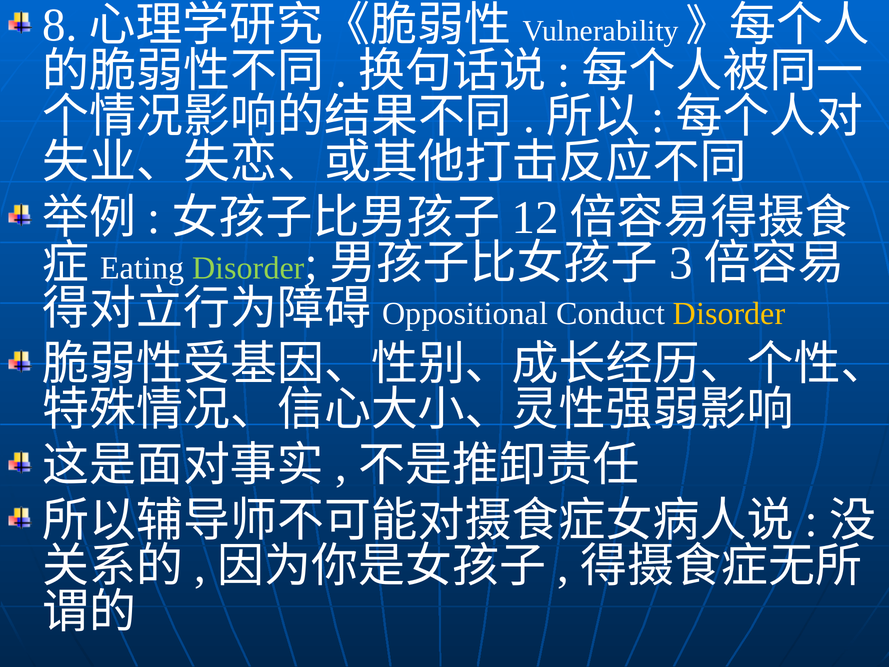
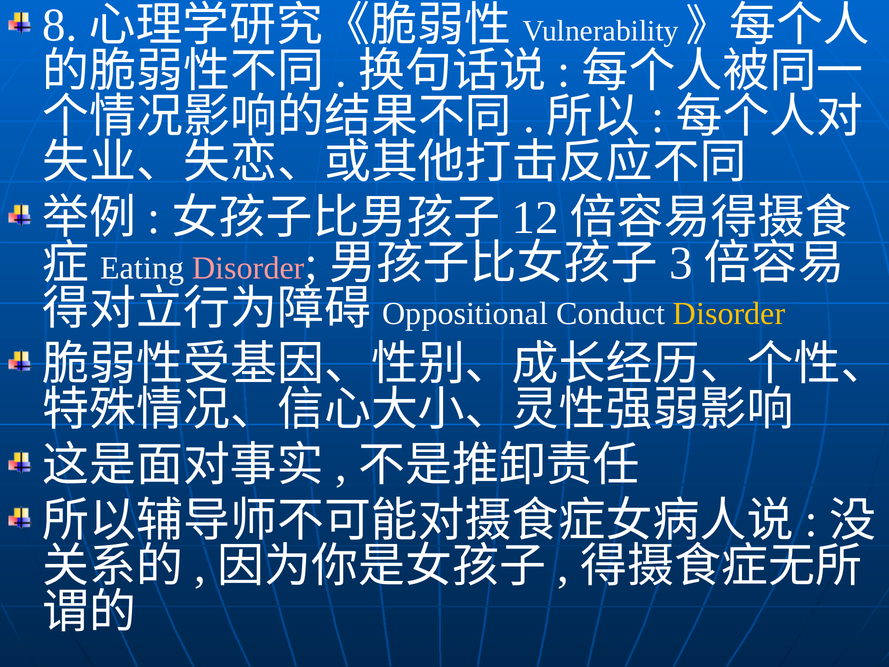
Disorder at (248, 268) colour: light green -> pink
